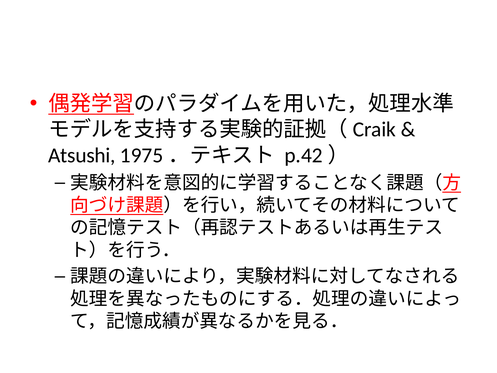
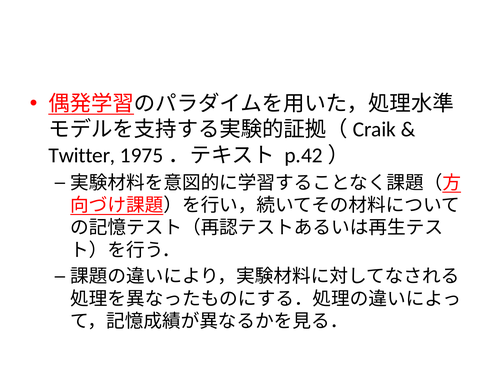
Atsushi: Atsushi -> Twitter
